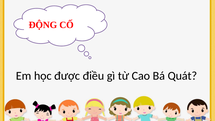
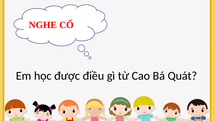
ĐỘNG: ĐỘNG -> NGHE
